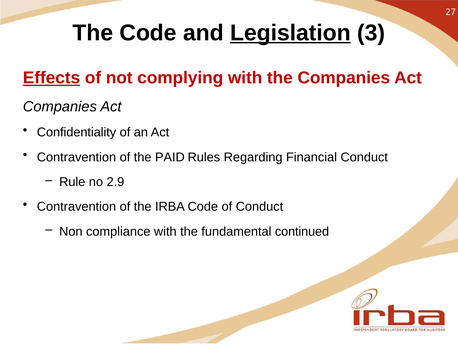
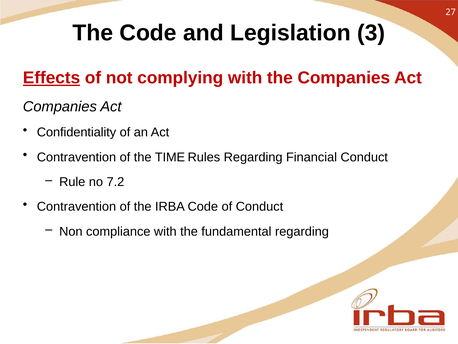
Legislation underline: present -> none
PAID: PAID -> TIME
2.9: 2.9 -> 7.2
fundamental continued: continued -> regarding
